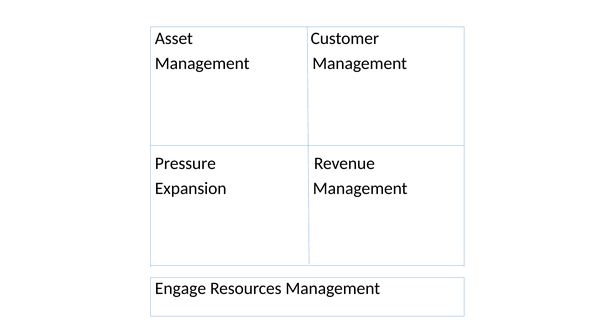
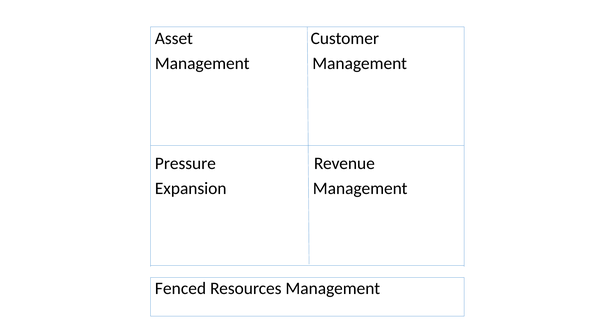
Engage: Engage -> Fenced
